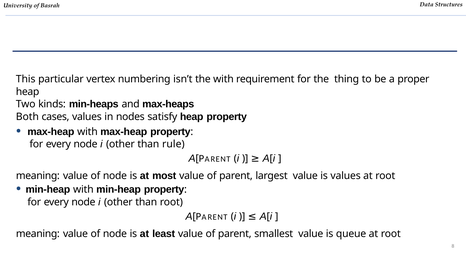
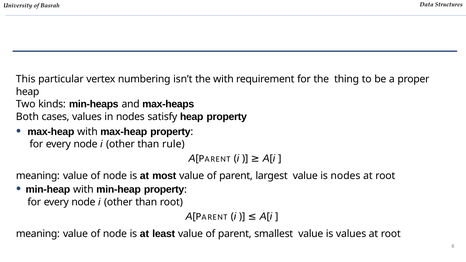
is values: values -> nodes
is queue: queue -> values
